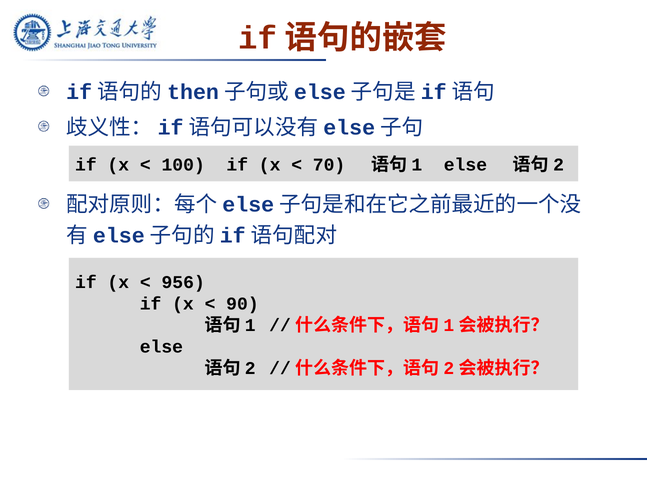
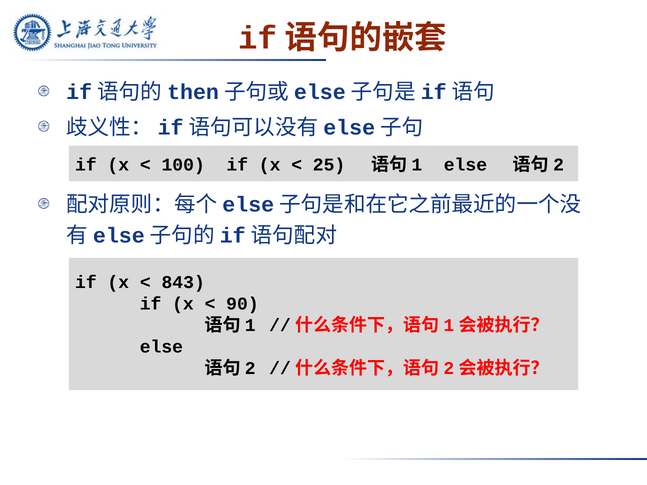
70: 70 -> 25
956: 956 -> 843
